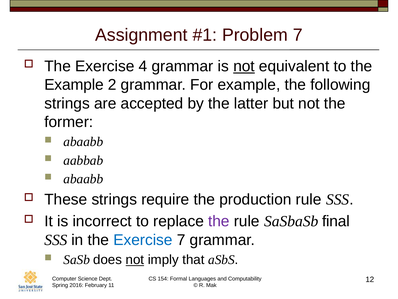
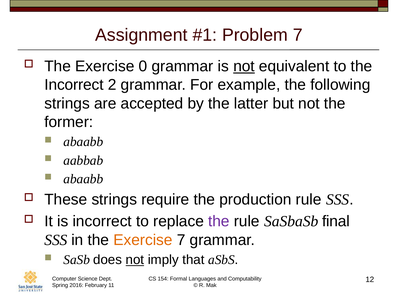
4: 4 -> 0
Example at (74, 85): Example -> Incorrect
Exercise at (143, 240) colour: blue -> orange
